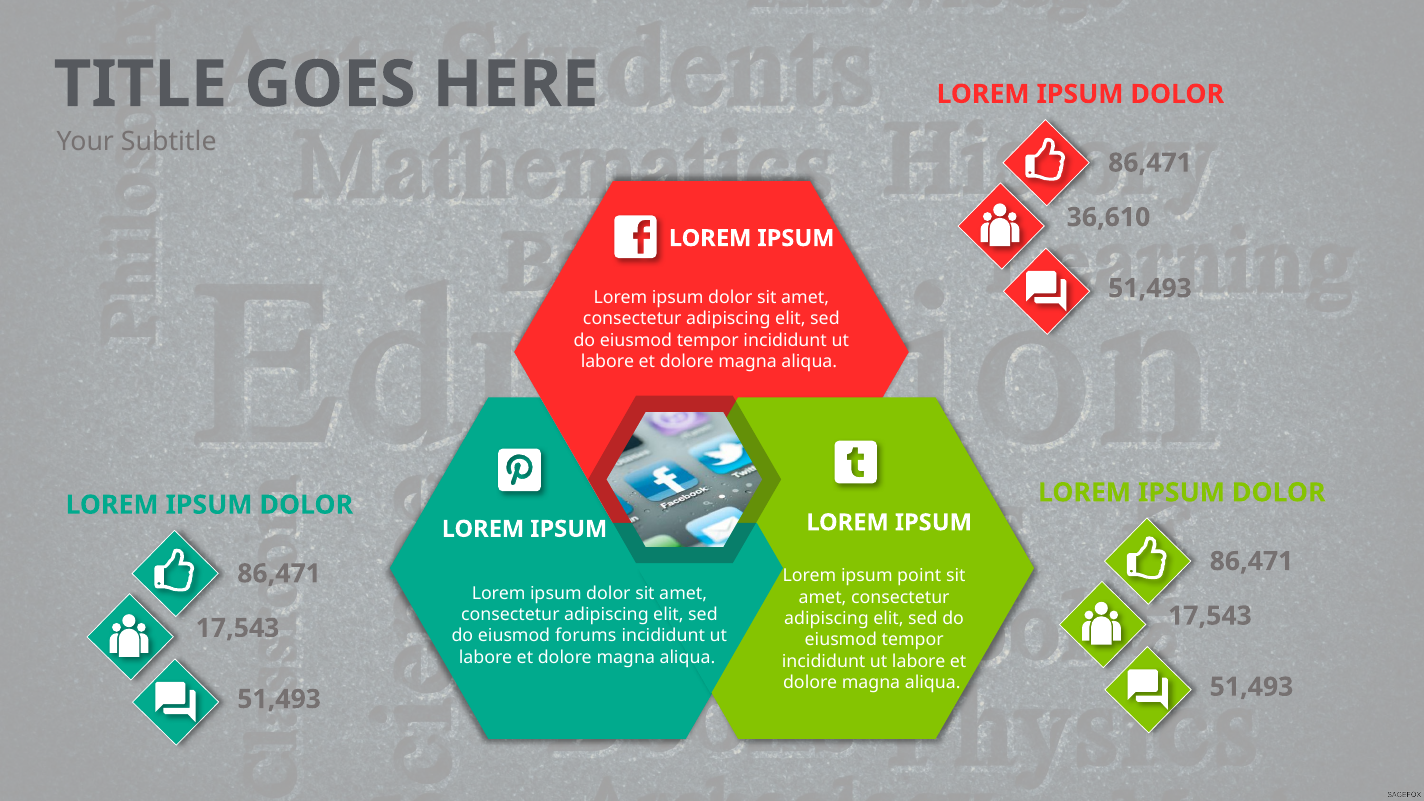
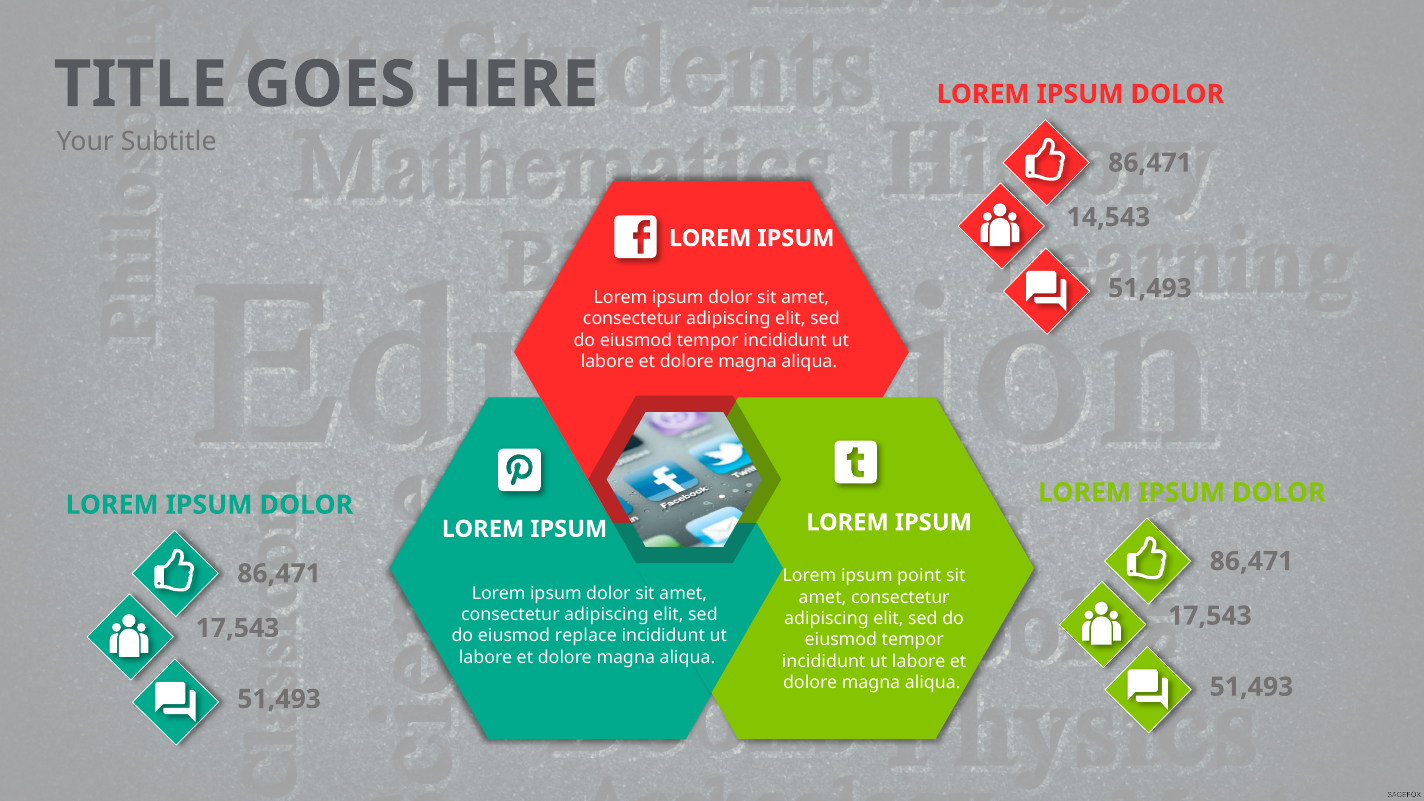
36,610: 36,610 -> 14,543
forums: forums -> replace
